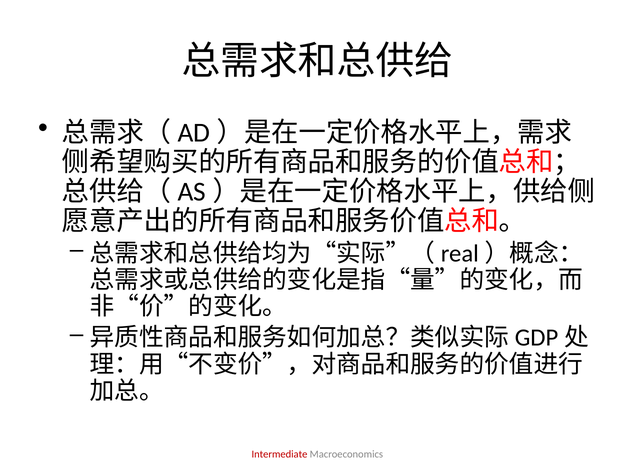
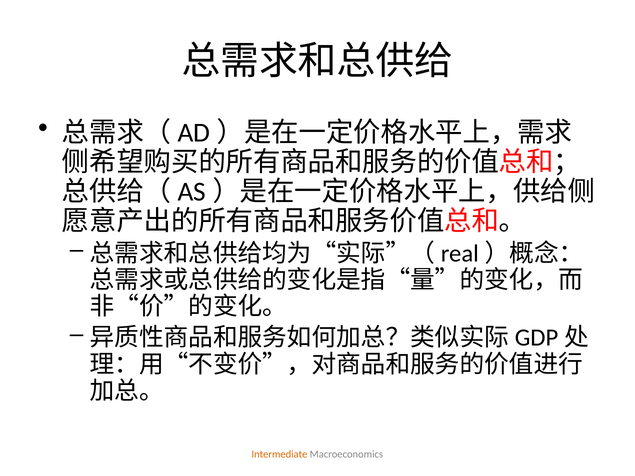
Intermediate colour: red -> orange
